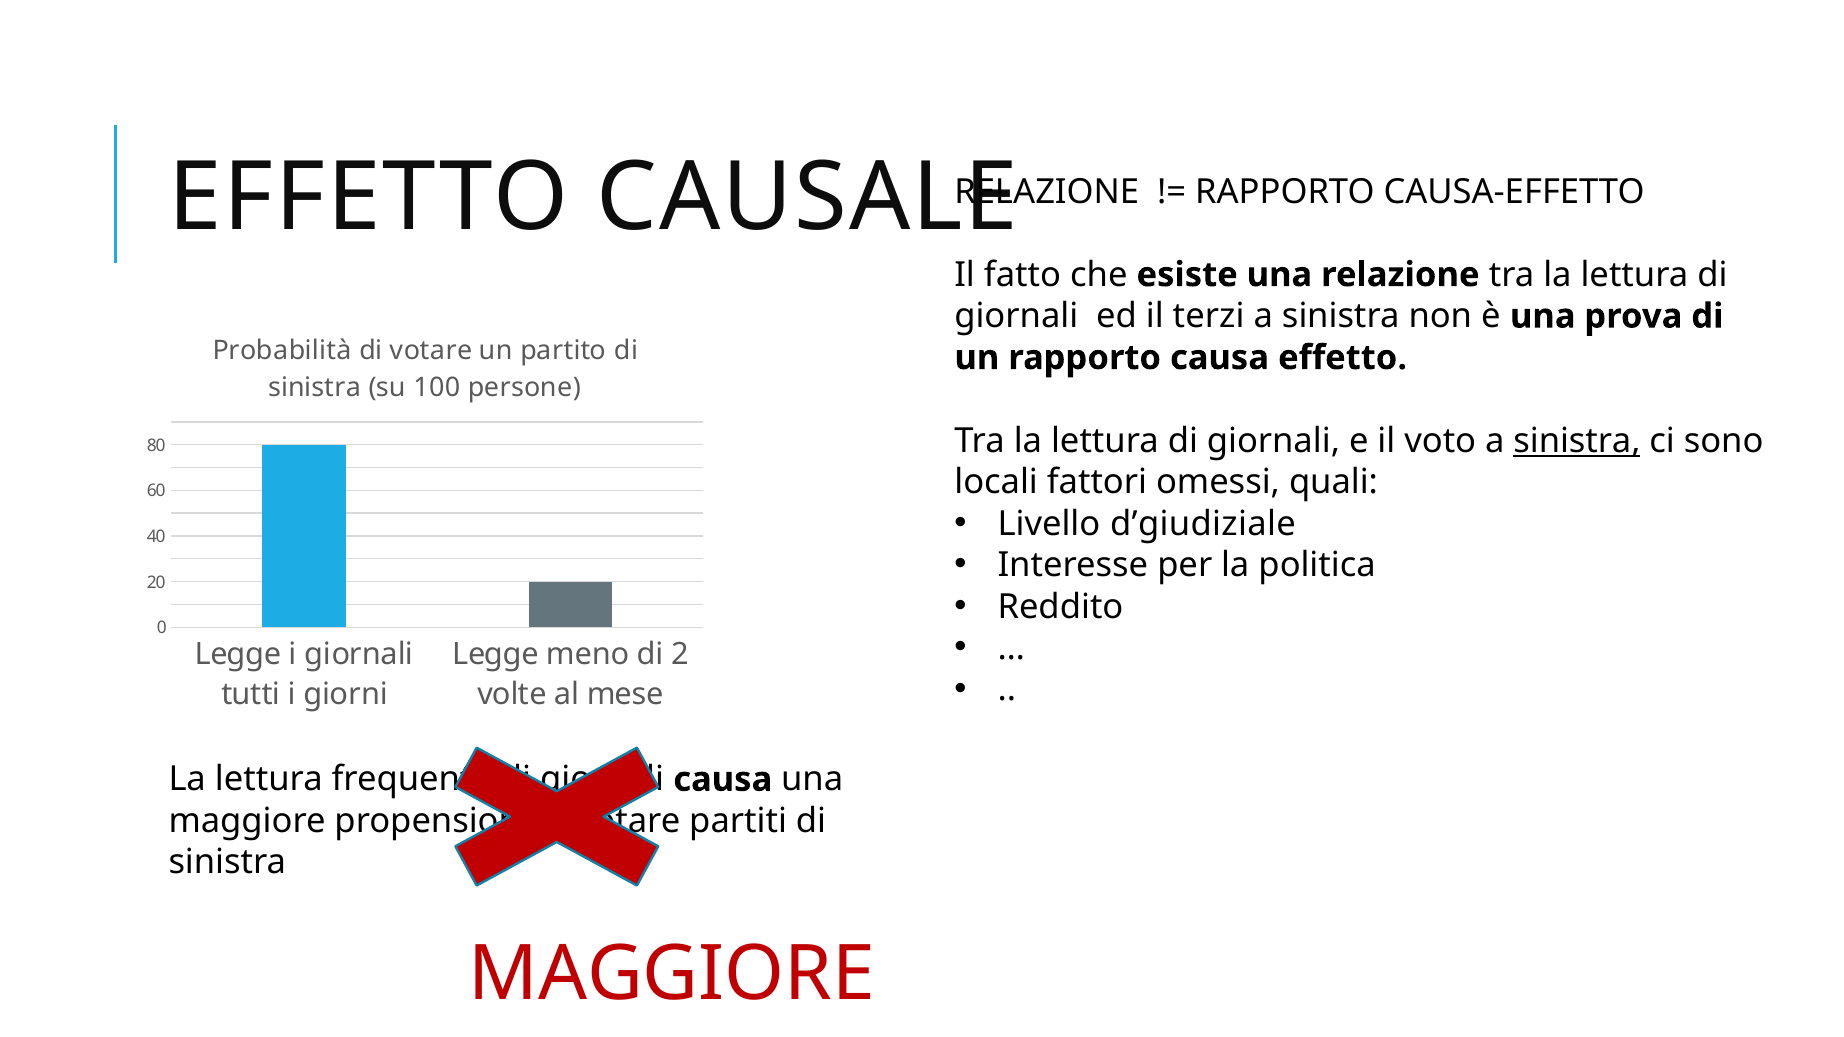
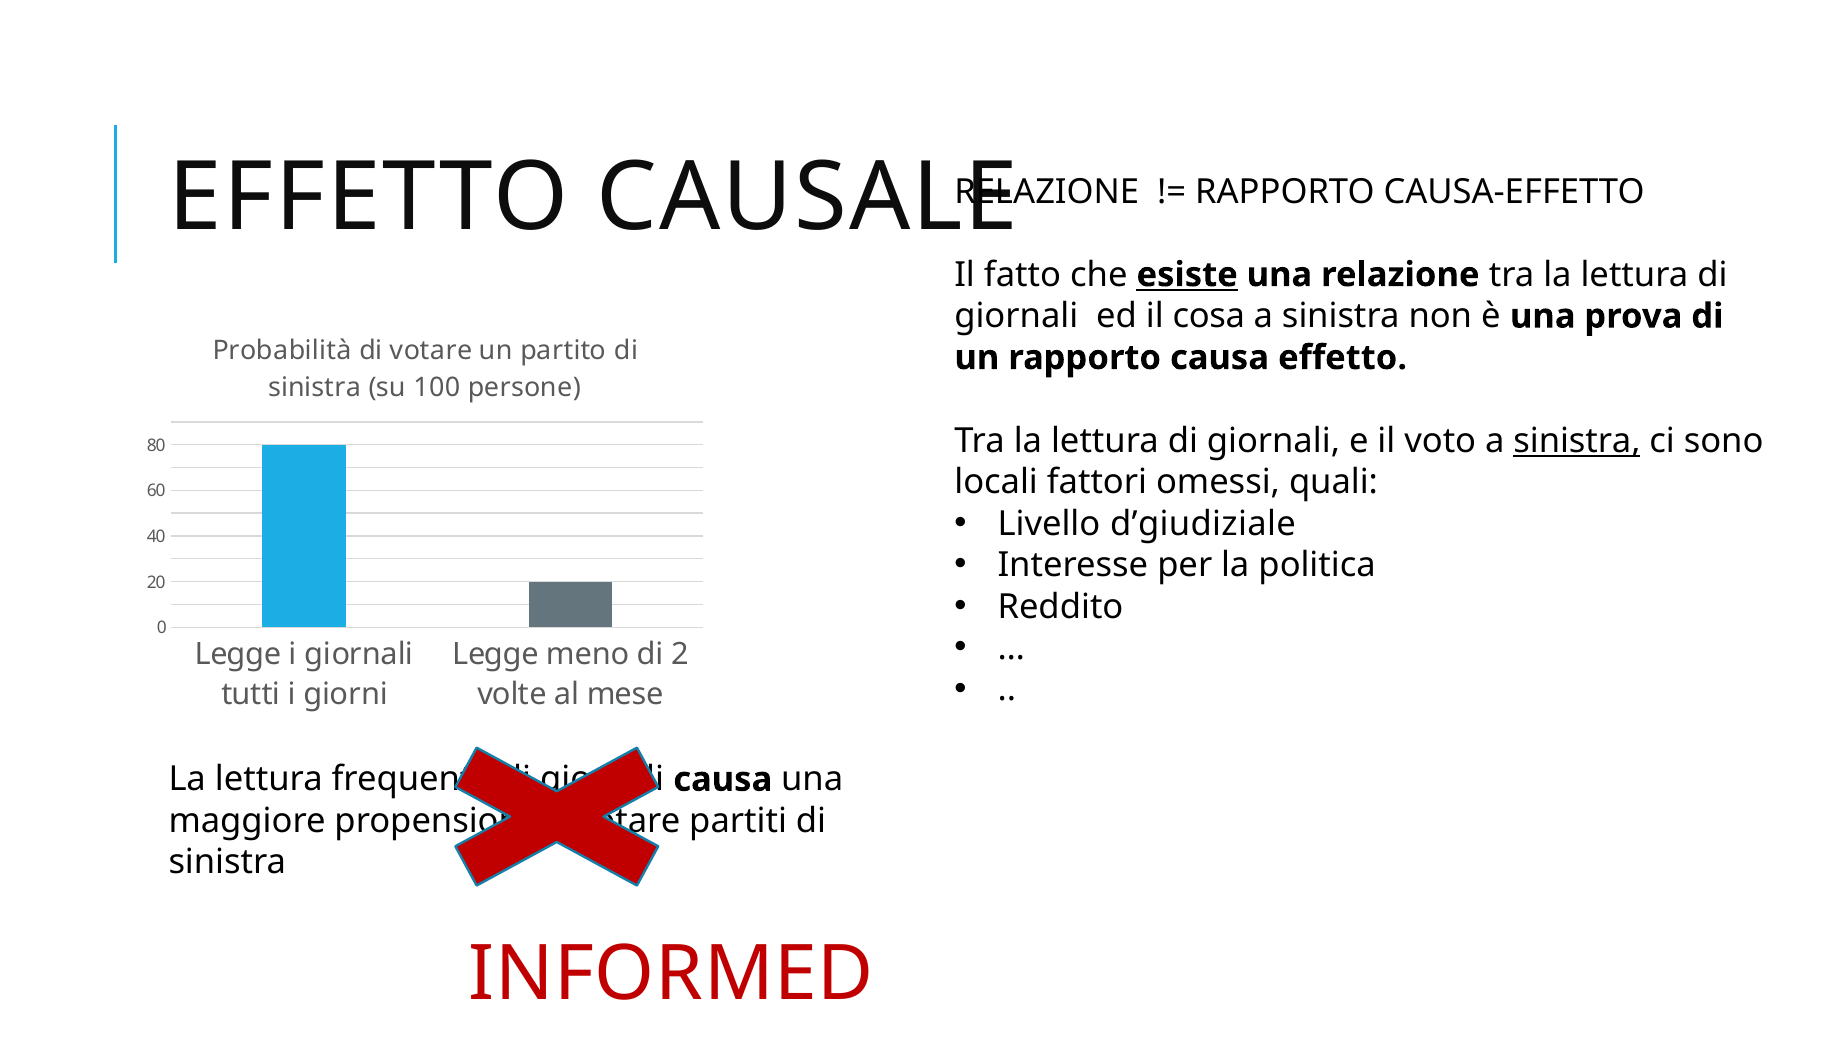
esiste underline: none -> present
terzi: terzi -> cosa
MAGGIORE at (672, 974): MAGGIORE -> INFORMED
